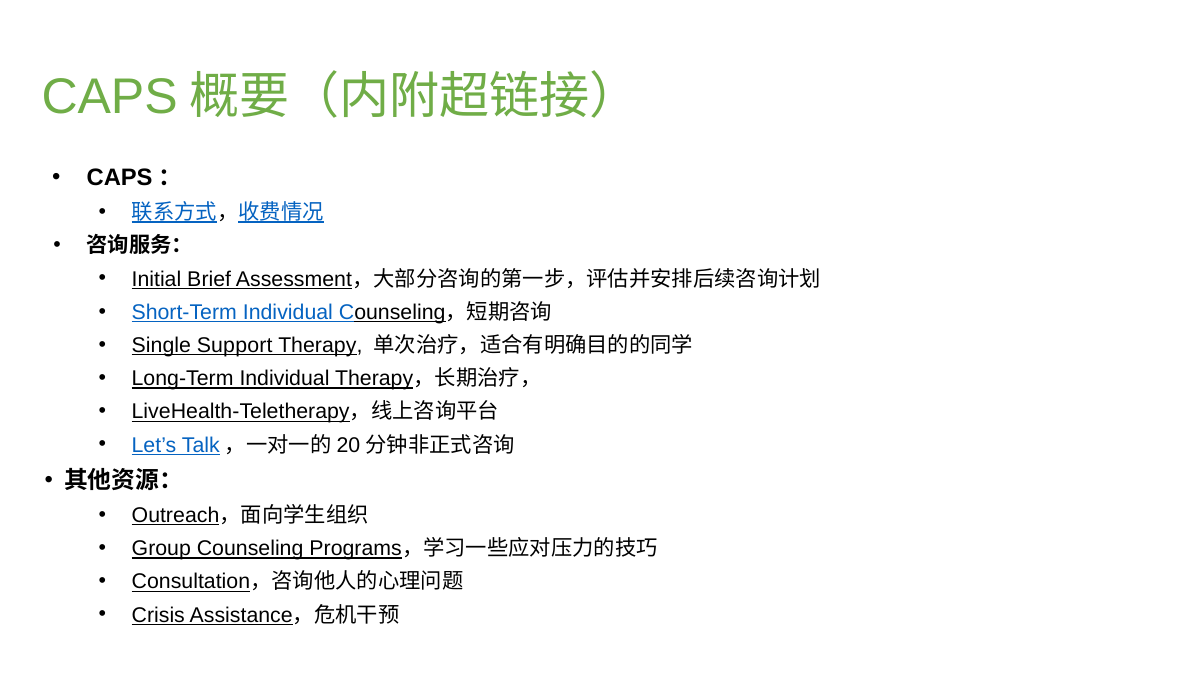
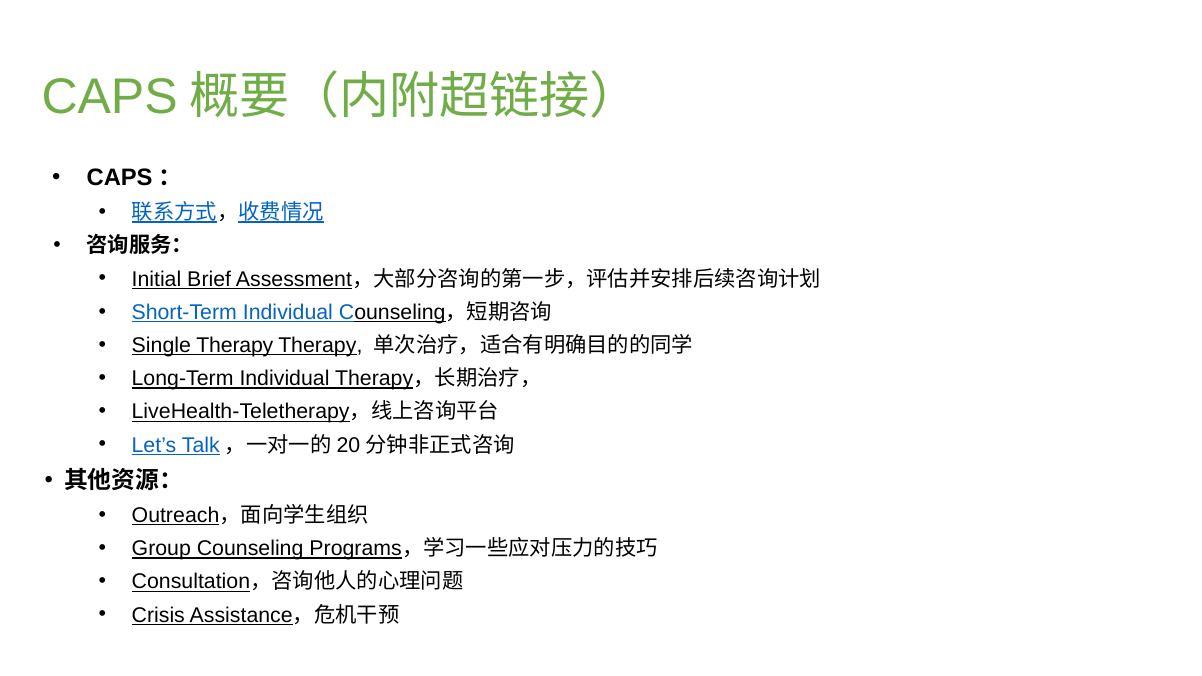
Single Support: Support -> Therapy
